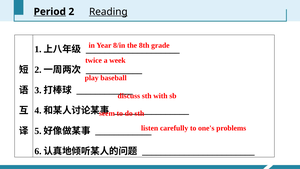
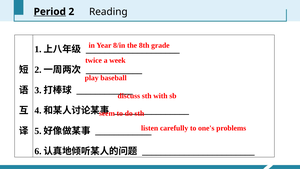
Reading underline: present -> none
